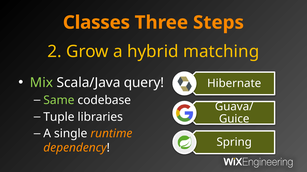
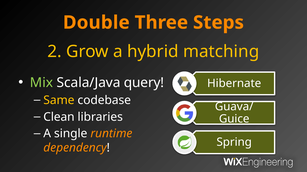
Classes: Classes -> Double
Same colour: light green -> yellow
Tuple: Tuple -> Clean
